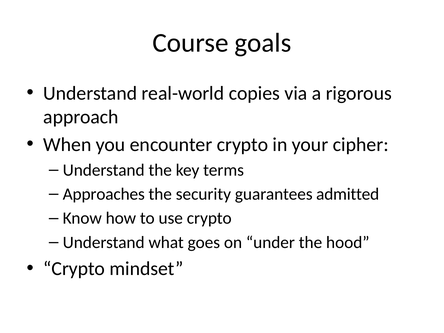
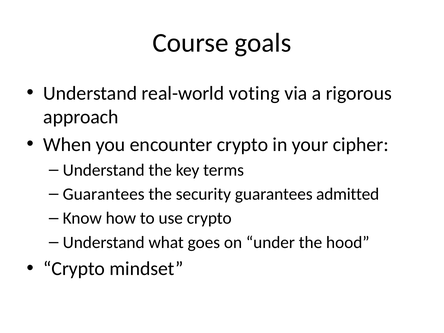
copies: copies -> voting
Approaches at (104, 194): Approaches -> Guarantees
